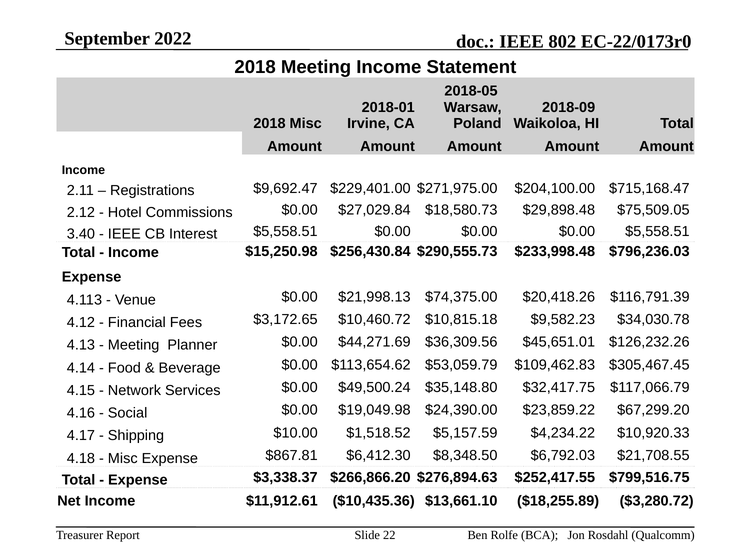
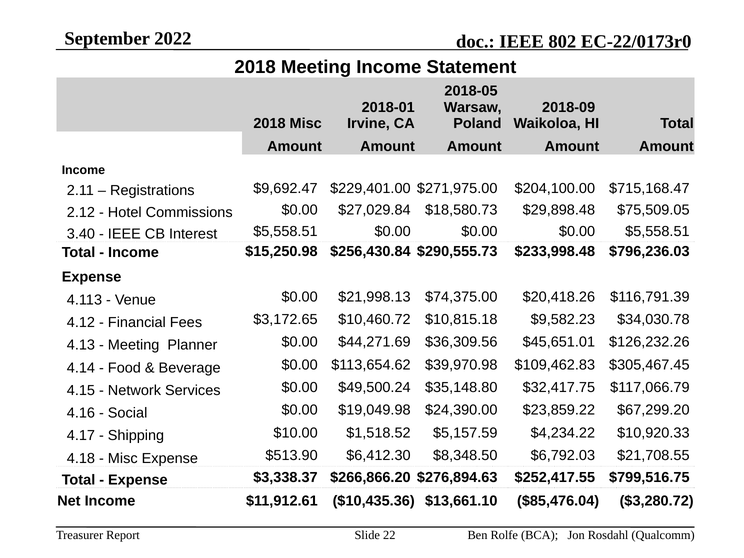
$53,059.79: $53,059.79 -> $39,970.98
$867.81: $867.81 -> $513.90
$18,255.89: $18,255.89 -> $85,476.04
